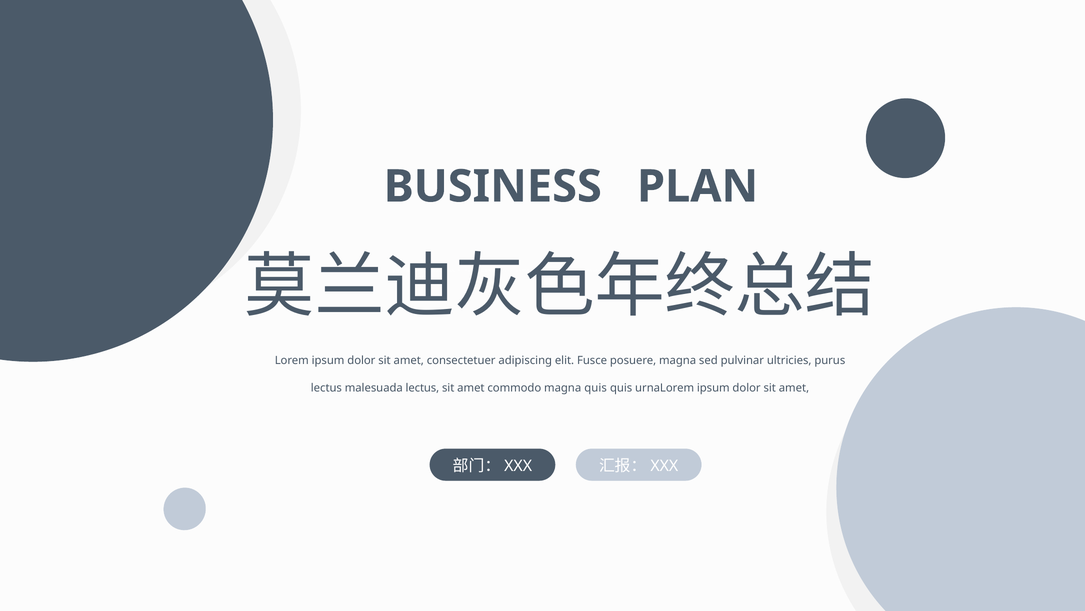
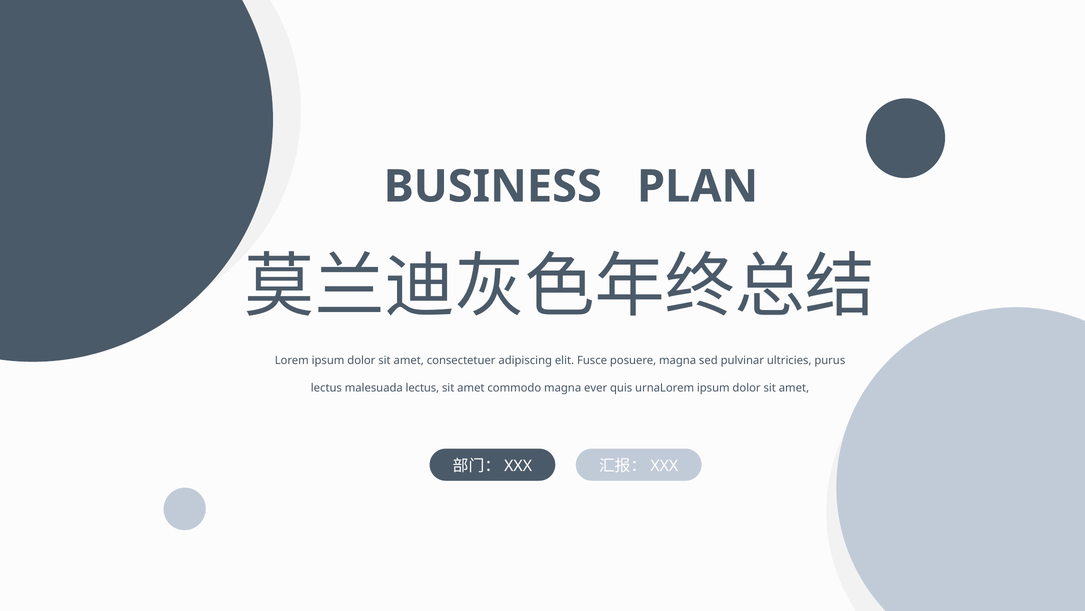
magna quis: quis -> ever
